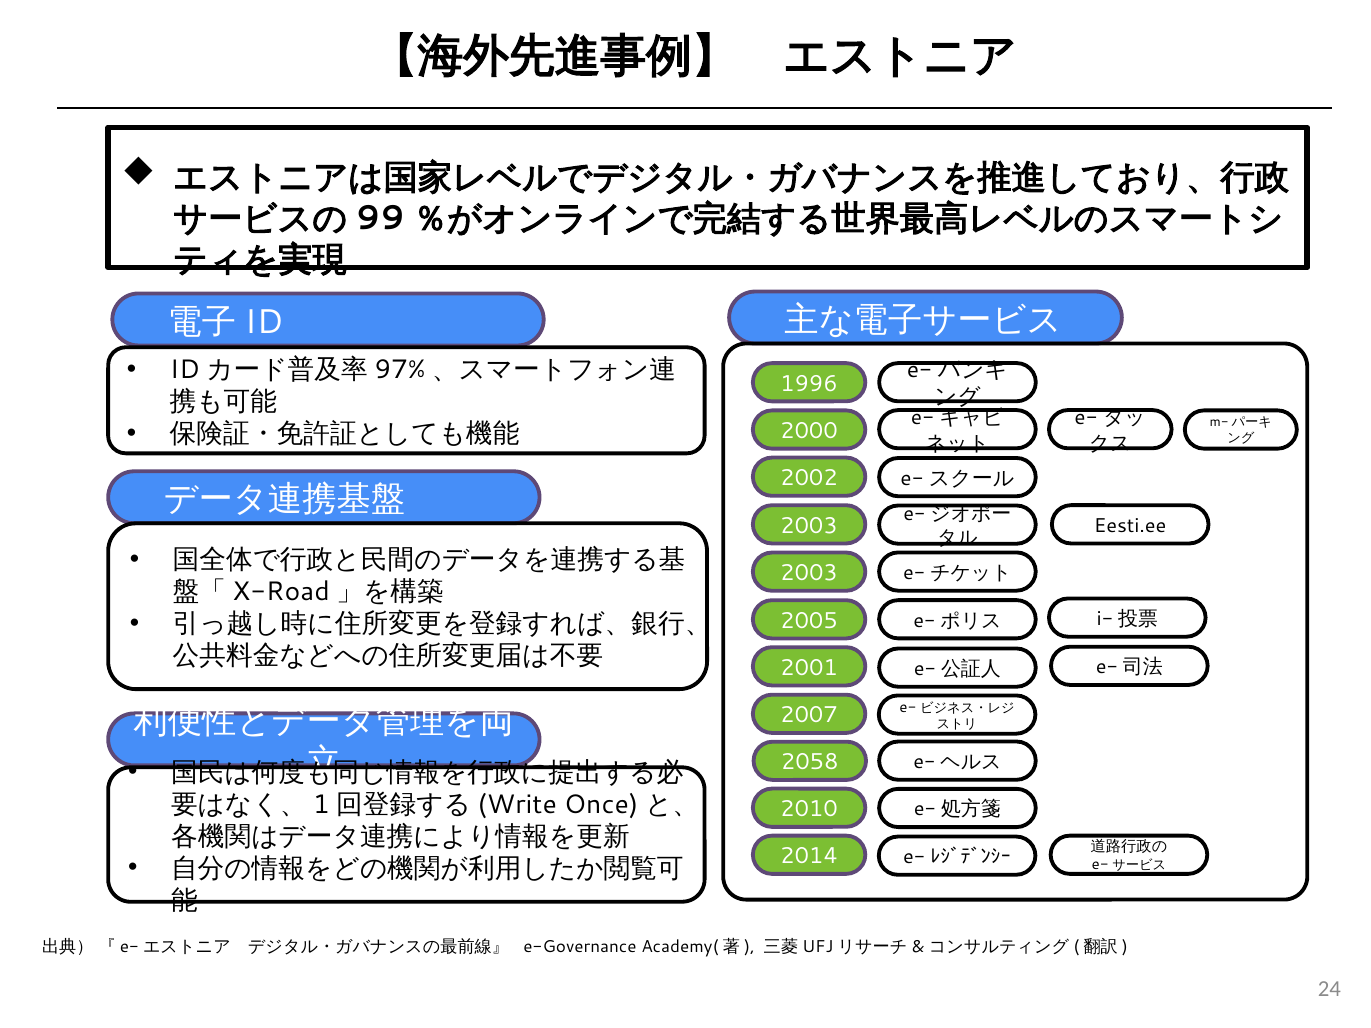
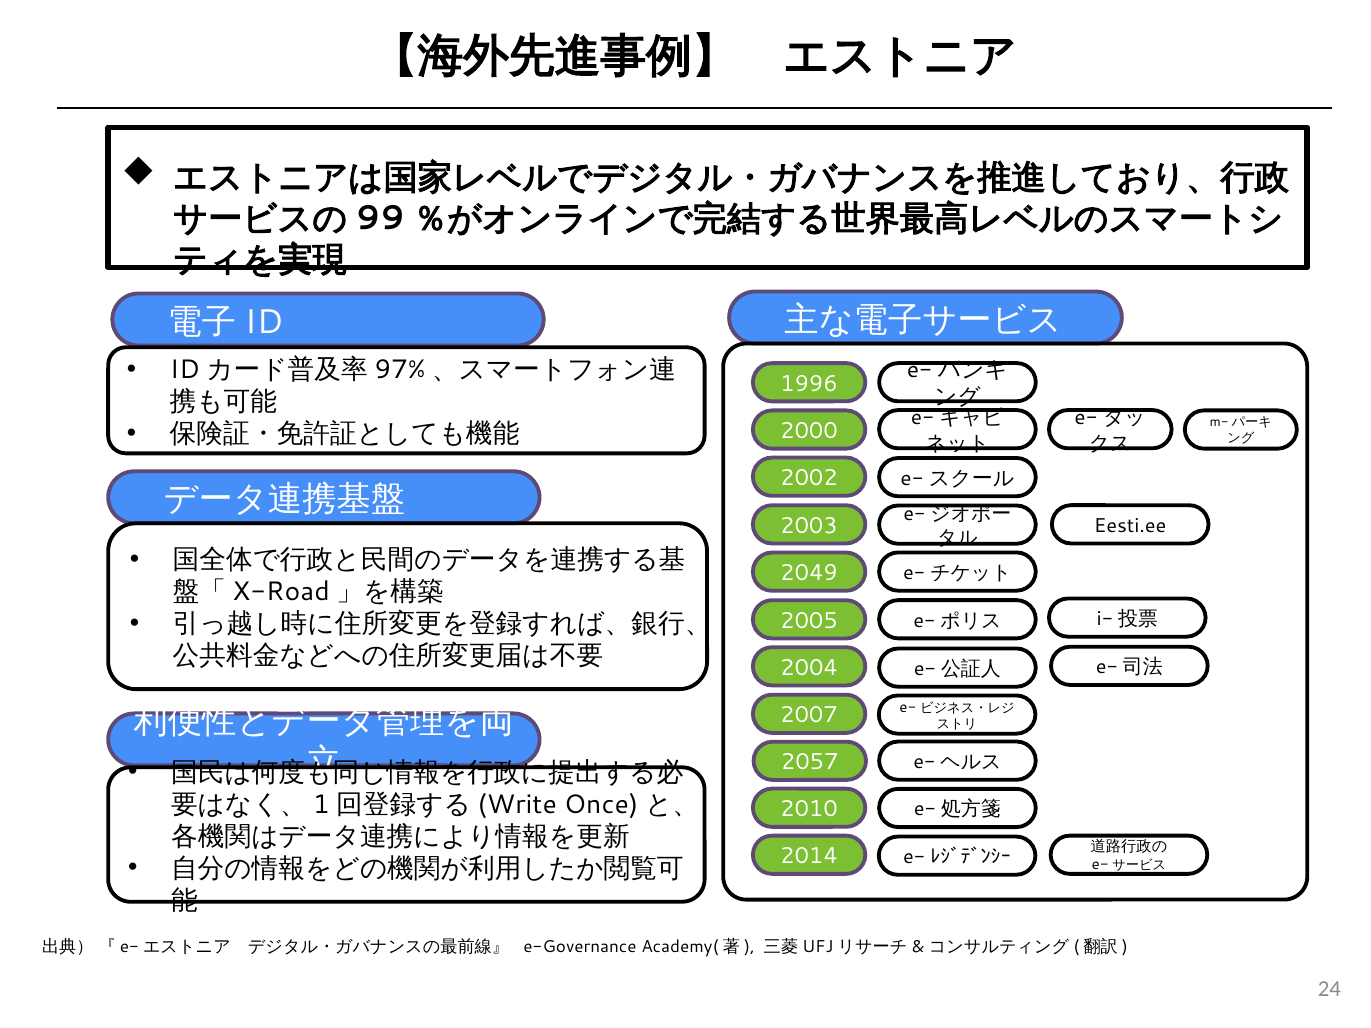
2003 at (809, 573): 2003 -> 2049
2001: 2001 -> 2004
2058: 2058 -> 2057
